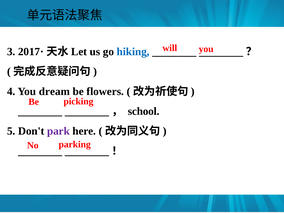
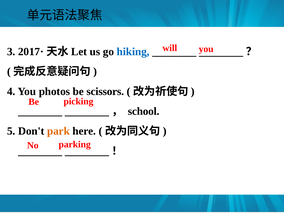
dream: dream -> photos
flowers: flowers -> scissors
park colour: purple -> orange
